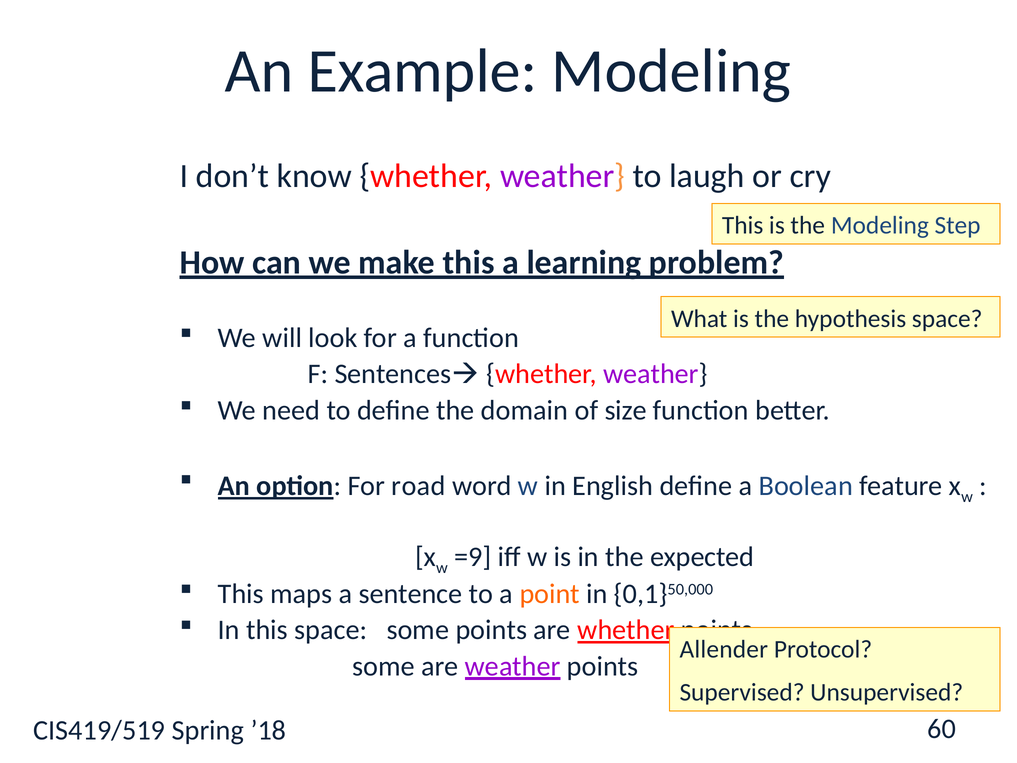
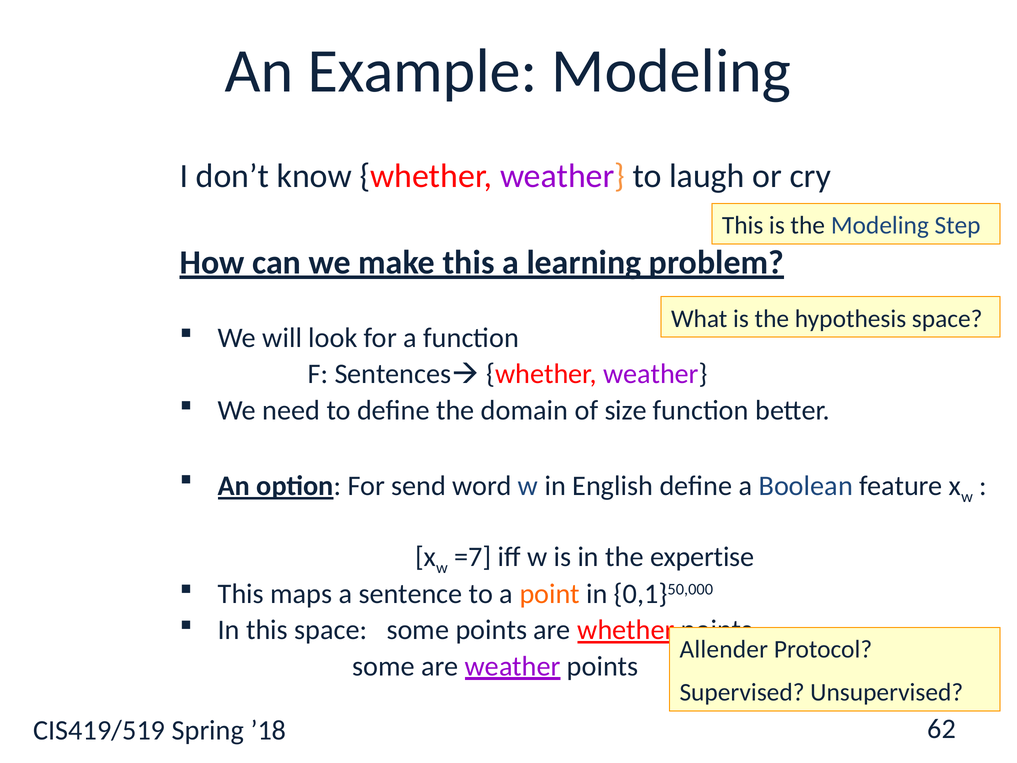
road: road -> send
=9: =9 -> =7
expected: expected -> expertise
60: 60 -> 62
